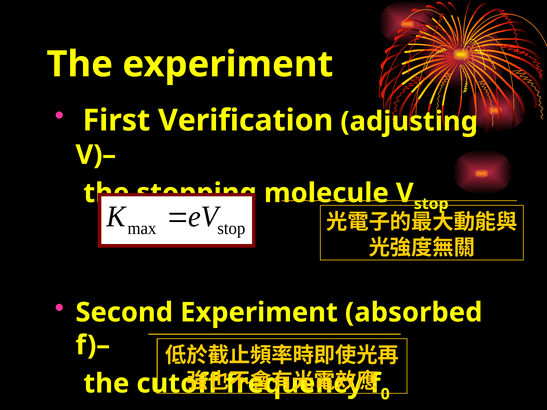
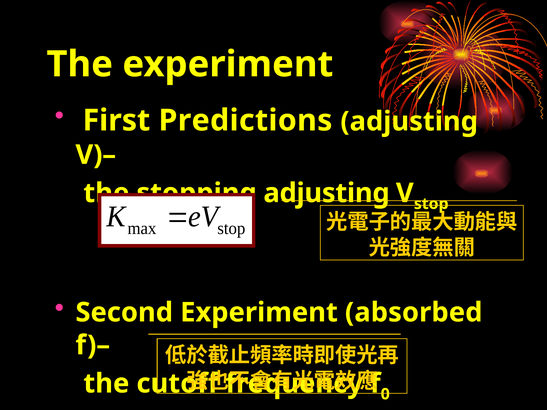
Verification: Verification -> Predictions
molecule at (326, 193): molecule -> adjusting
